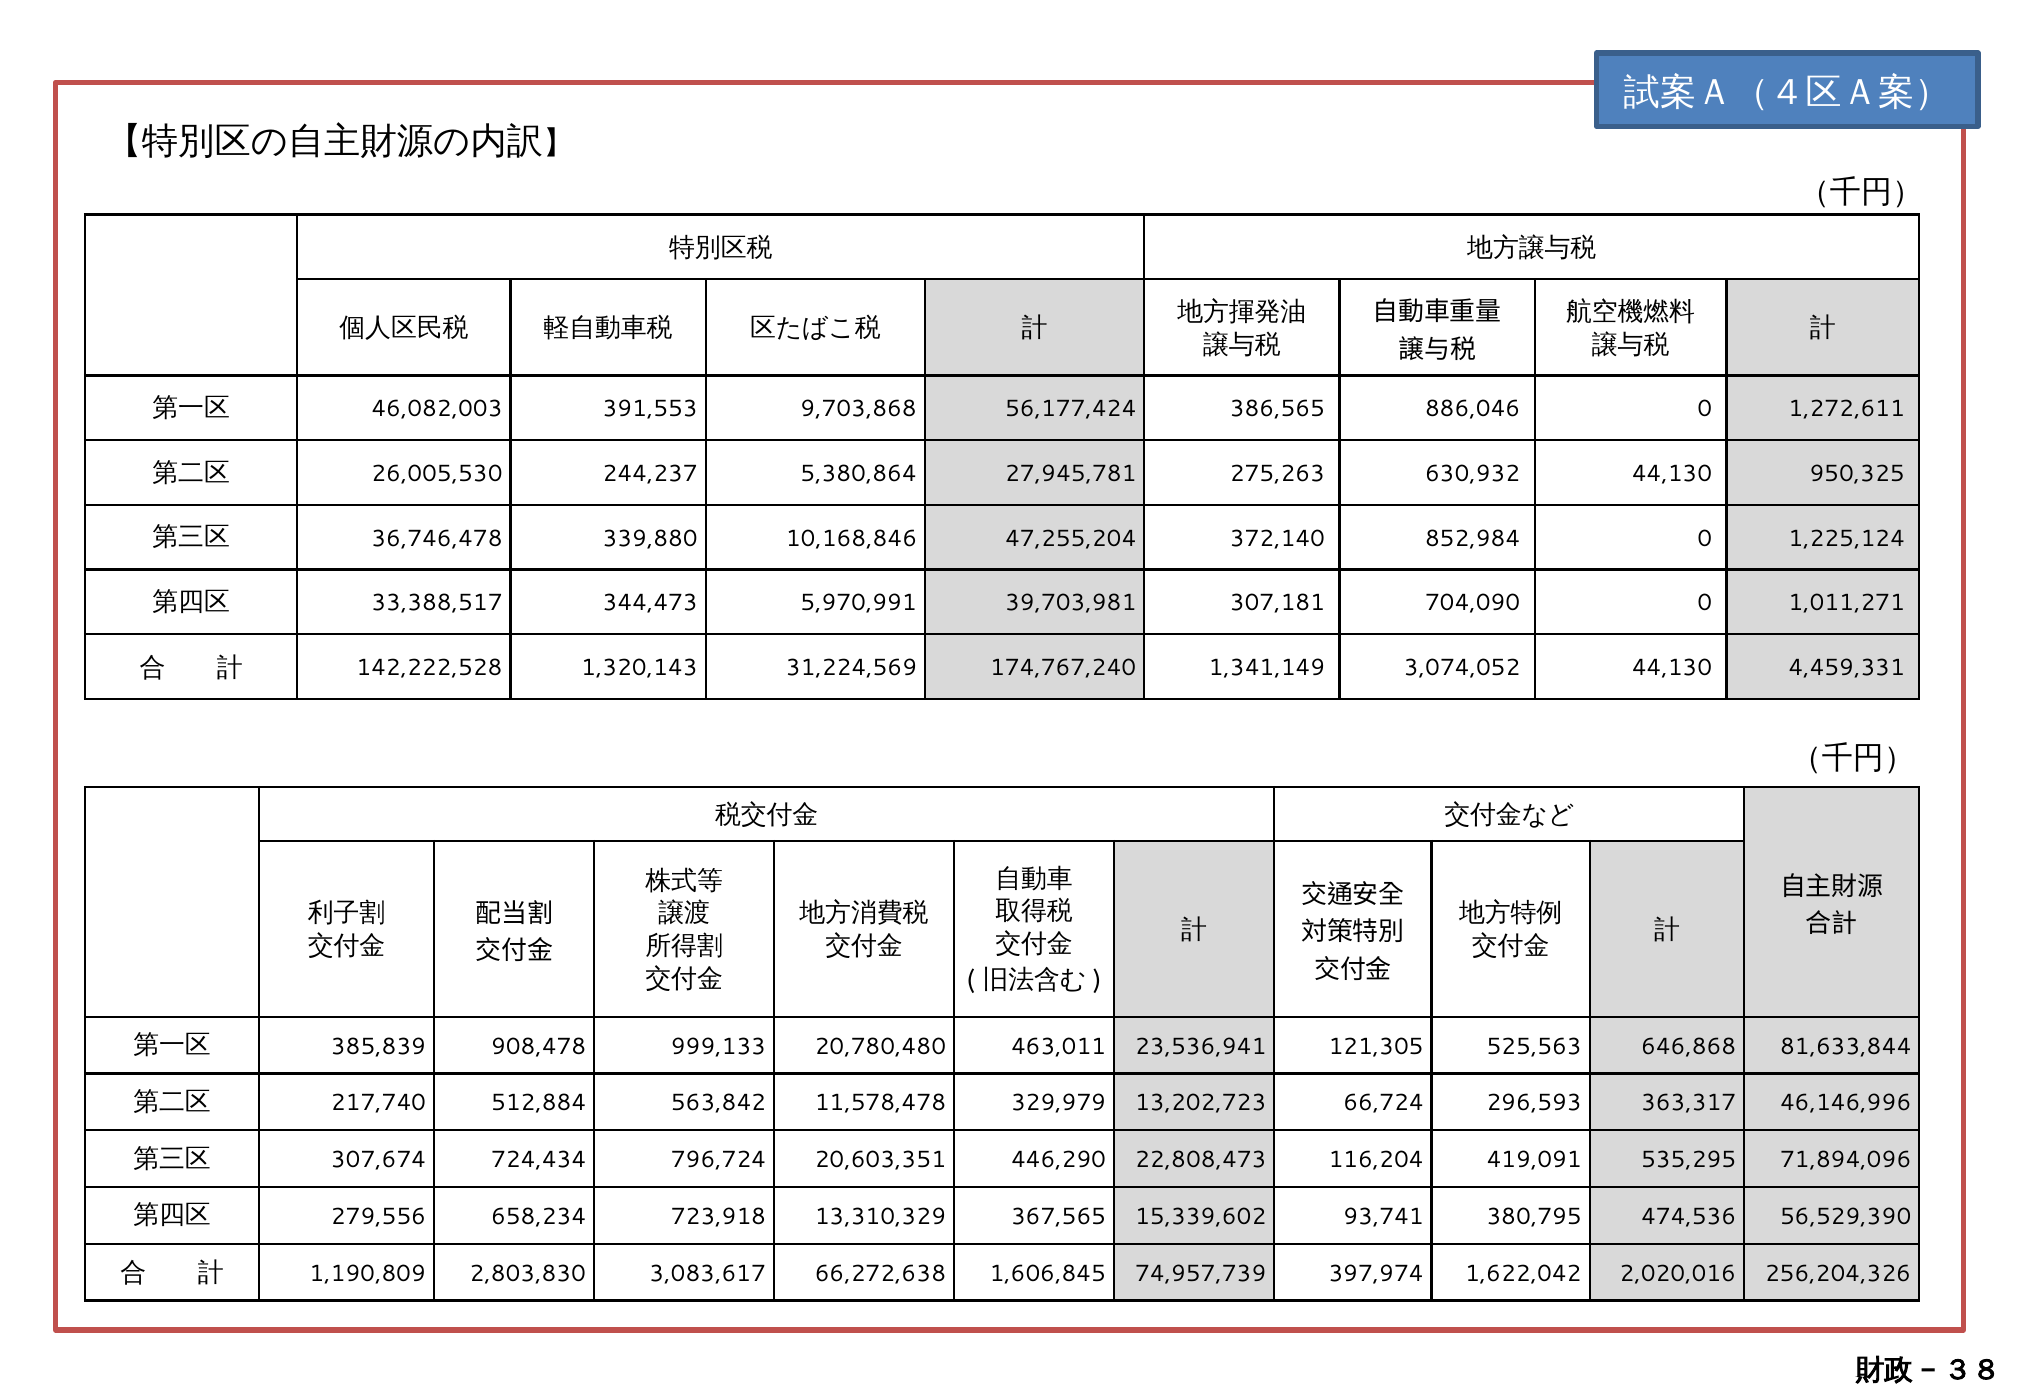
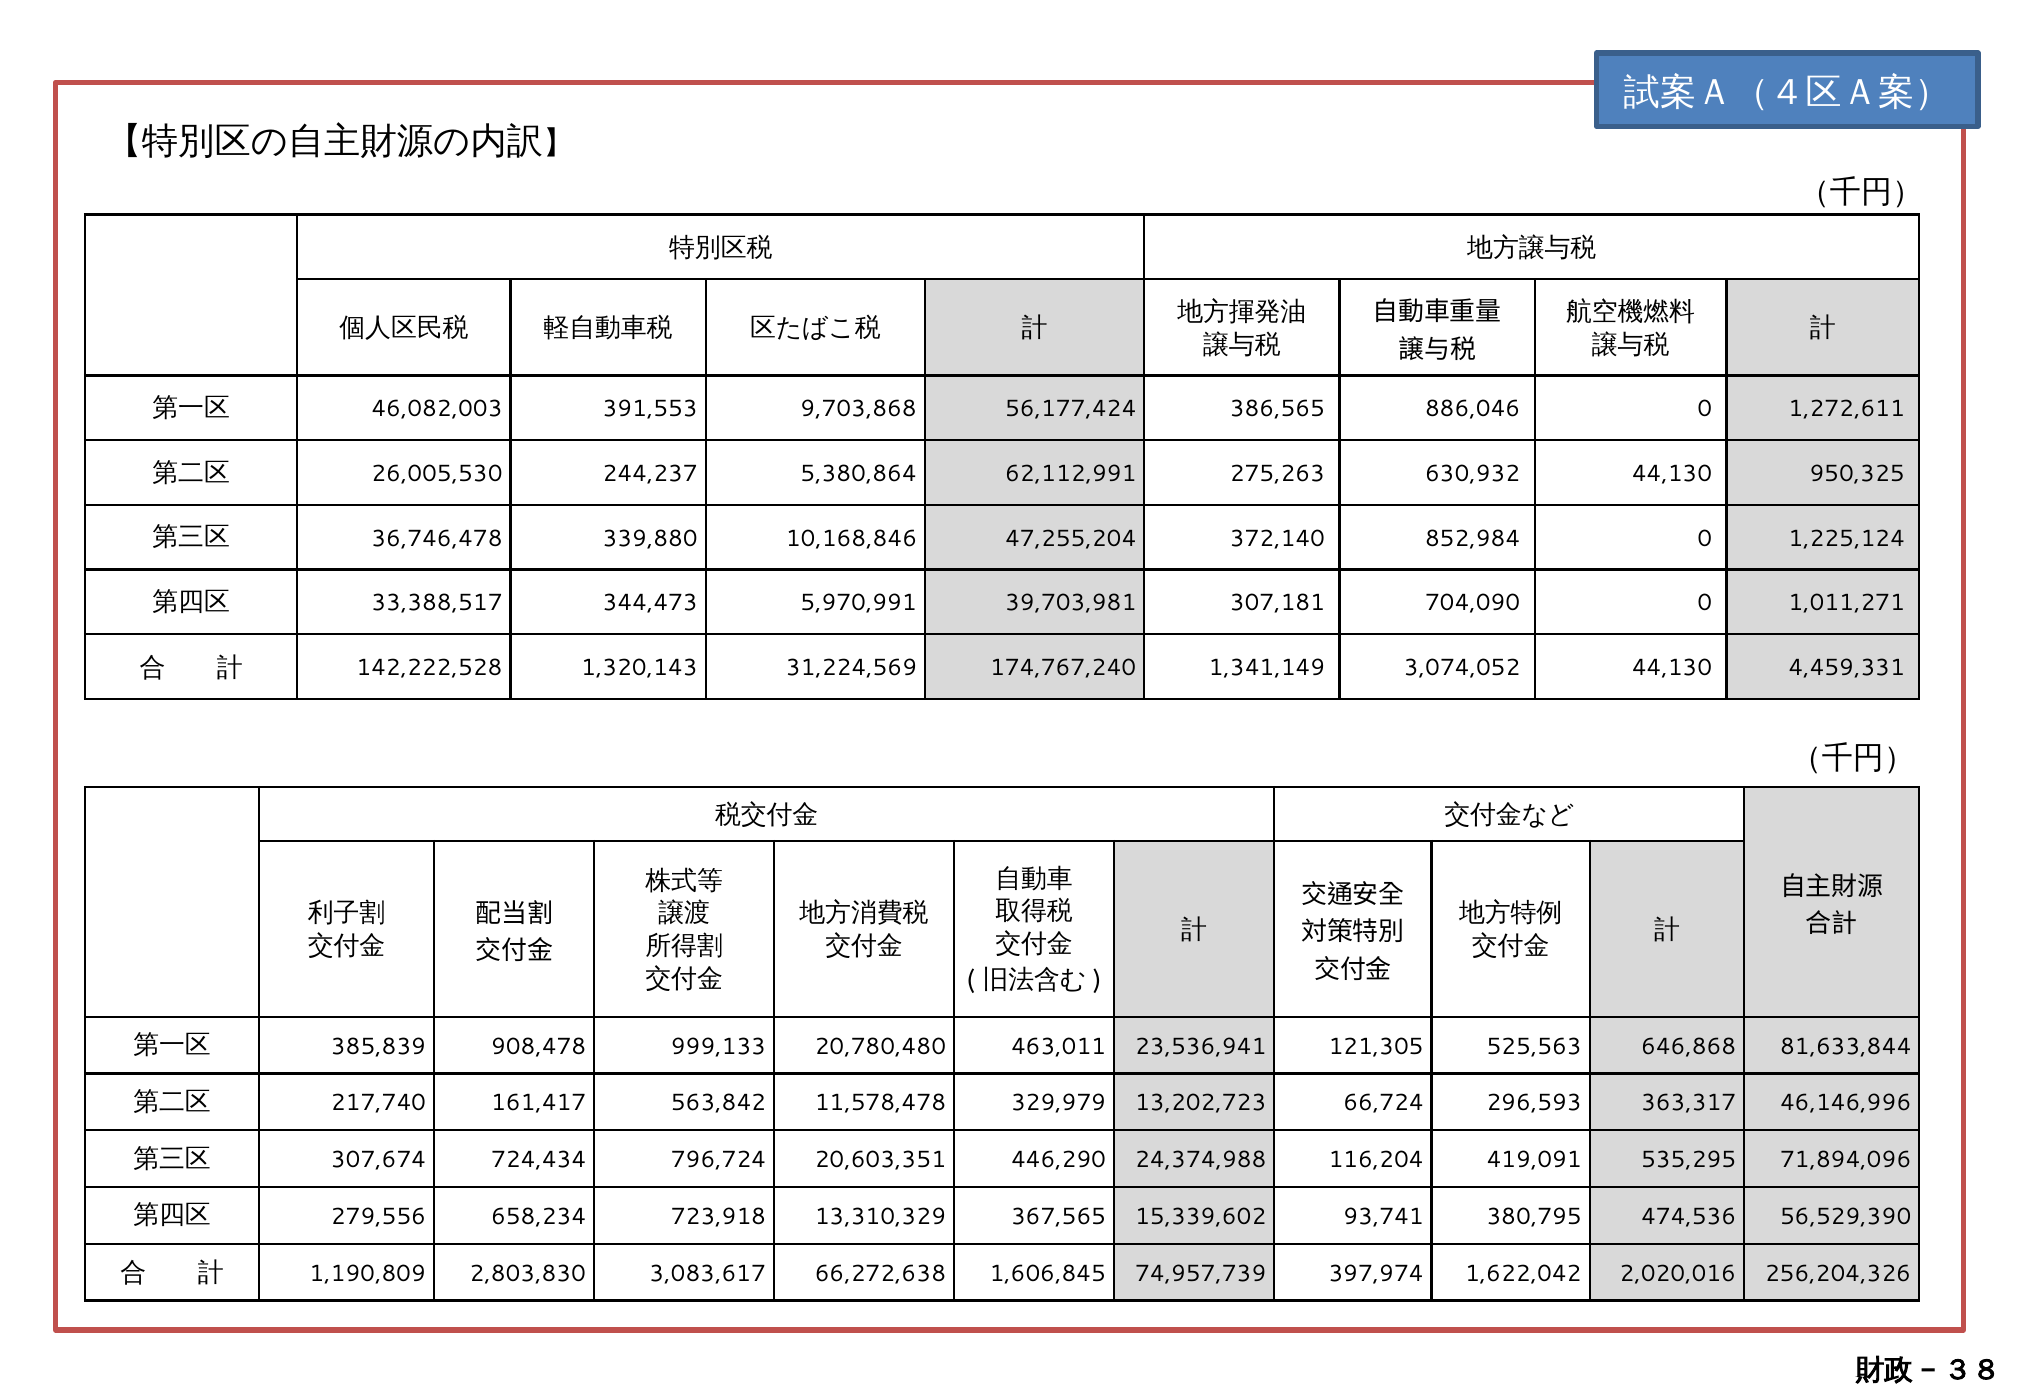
27,945,781: 27,945,781 -> 62,112,991
512,884: 512,884 -> 161,417
22,808,473: 22,808,473 -> 24,374,988
